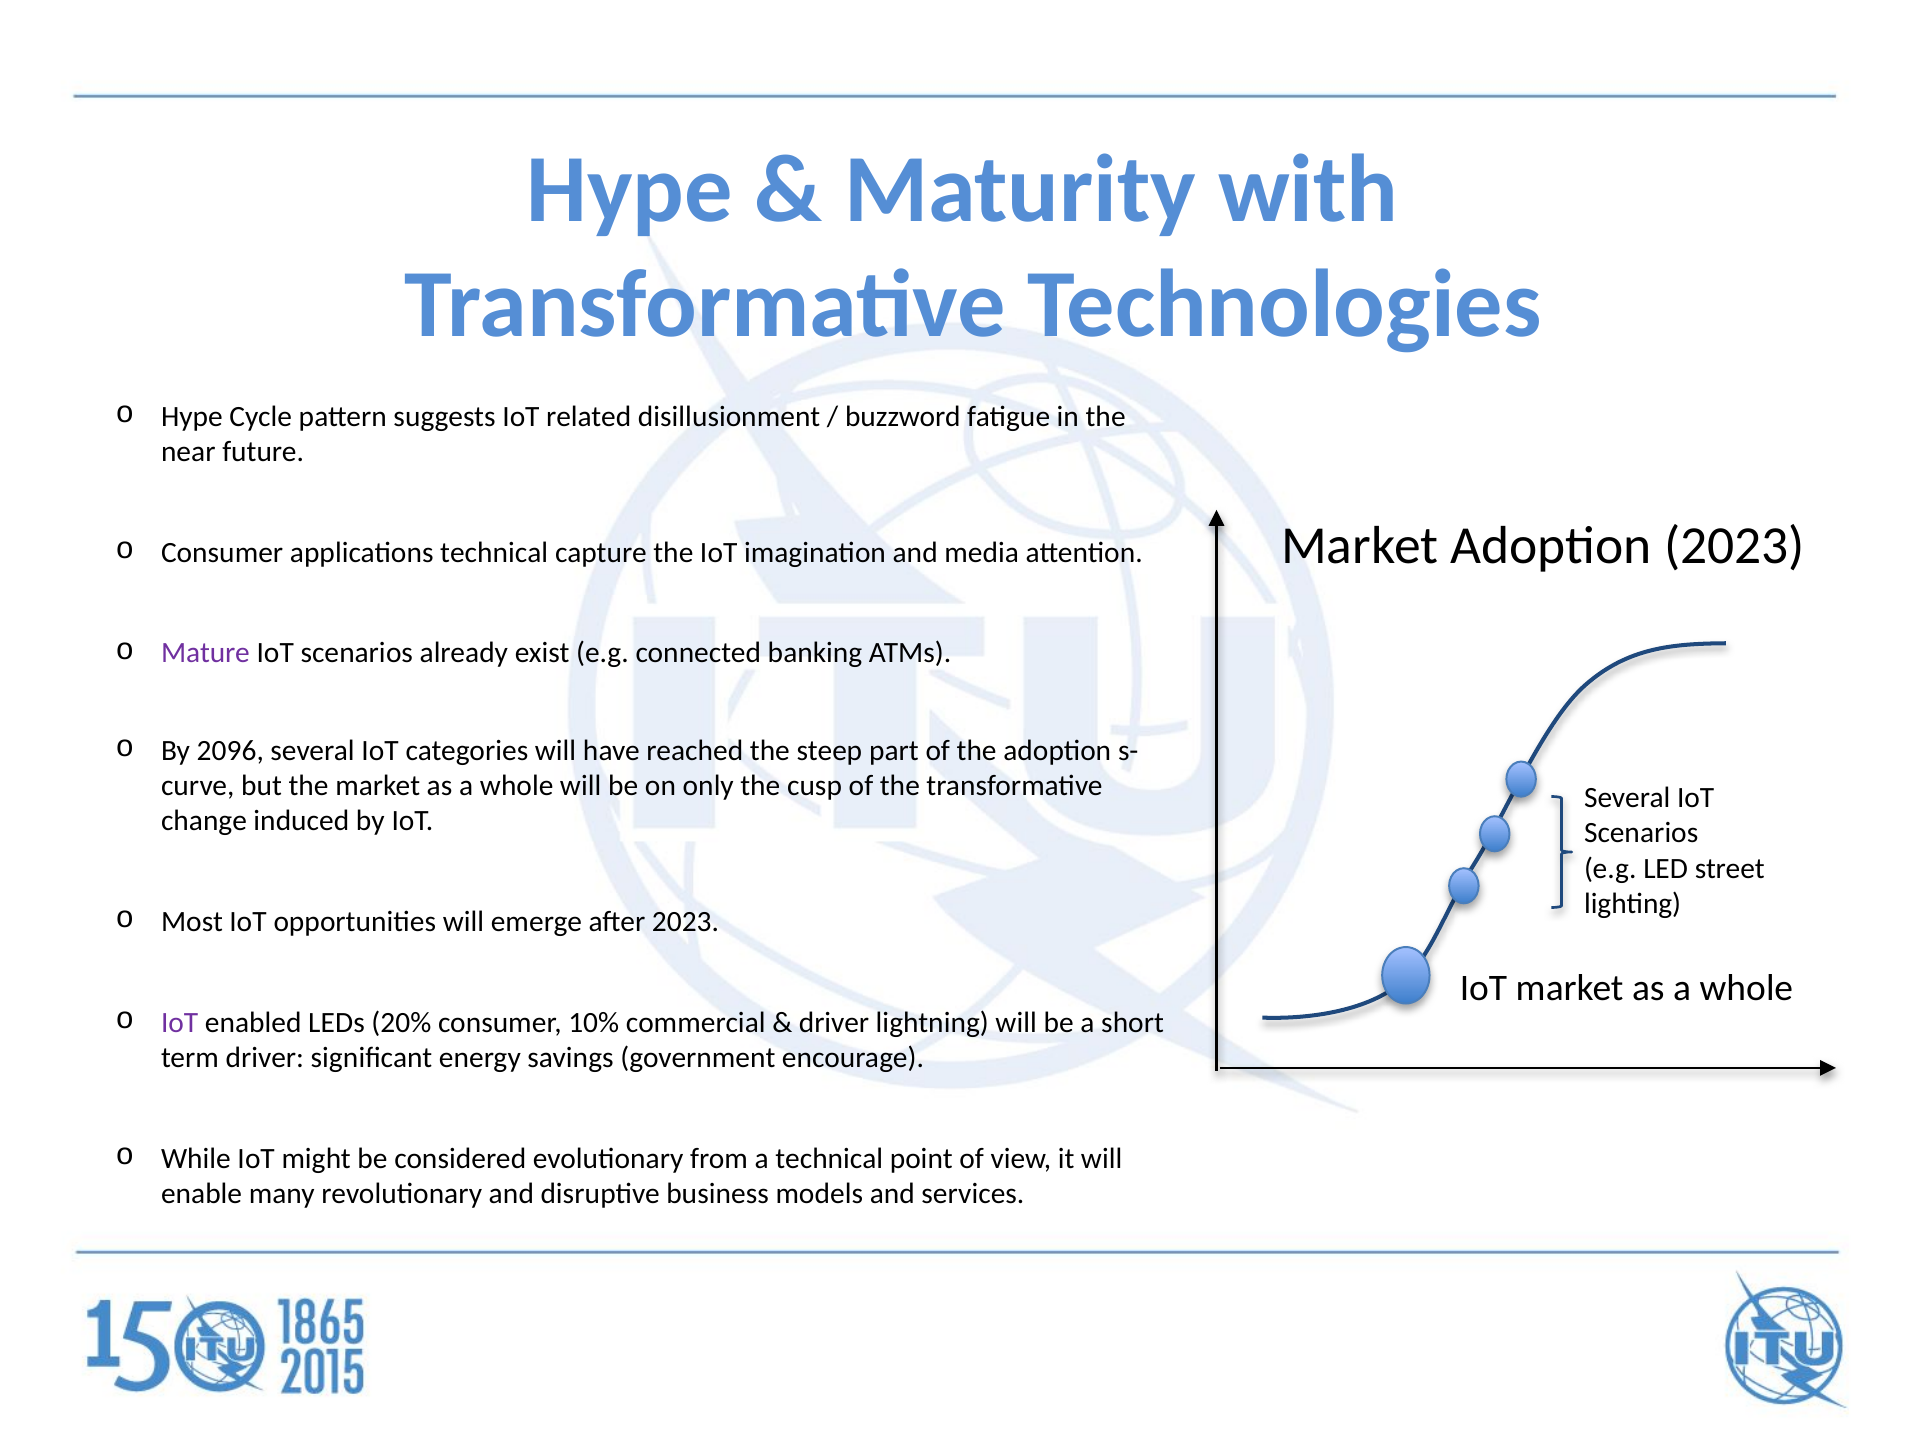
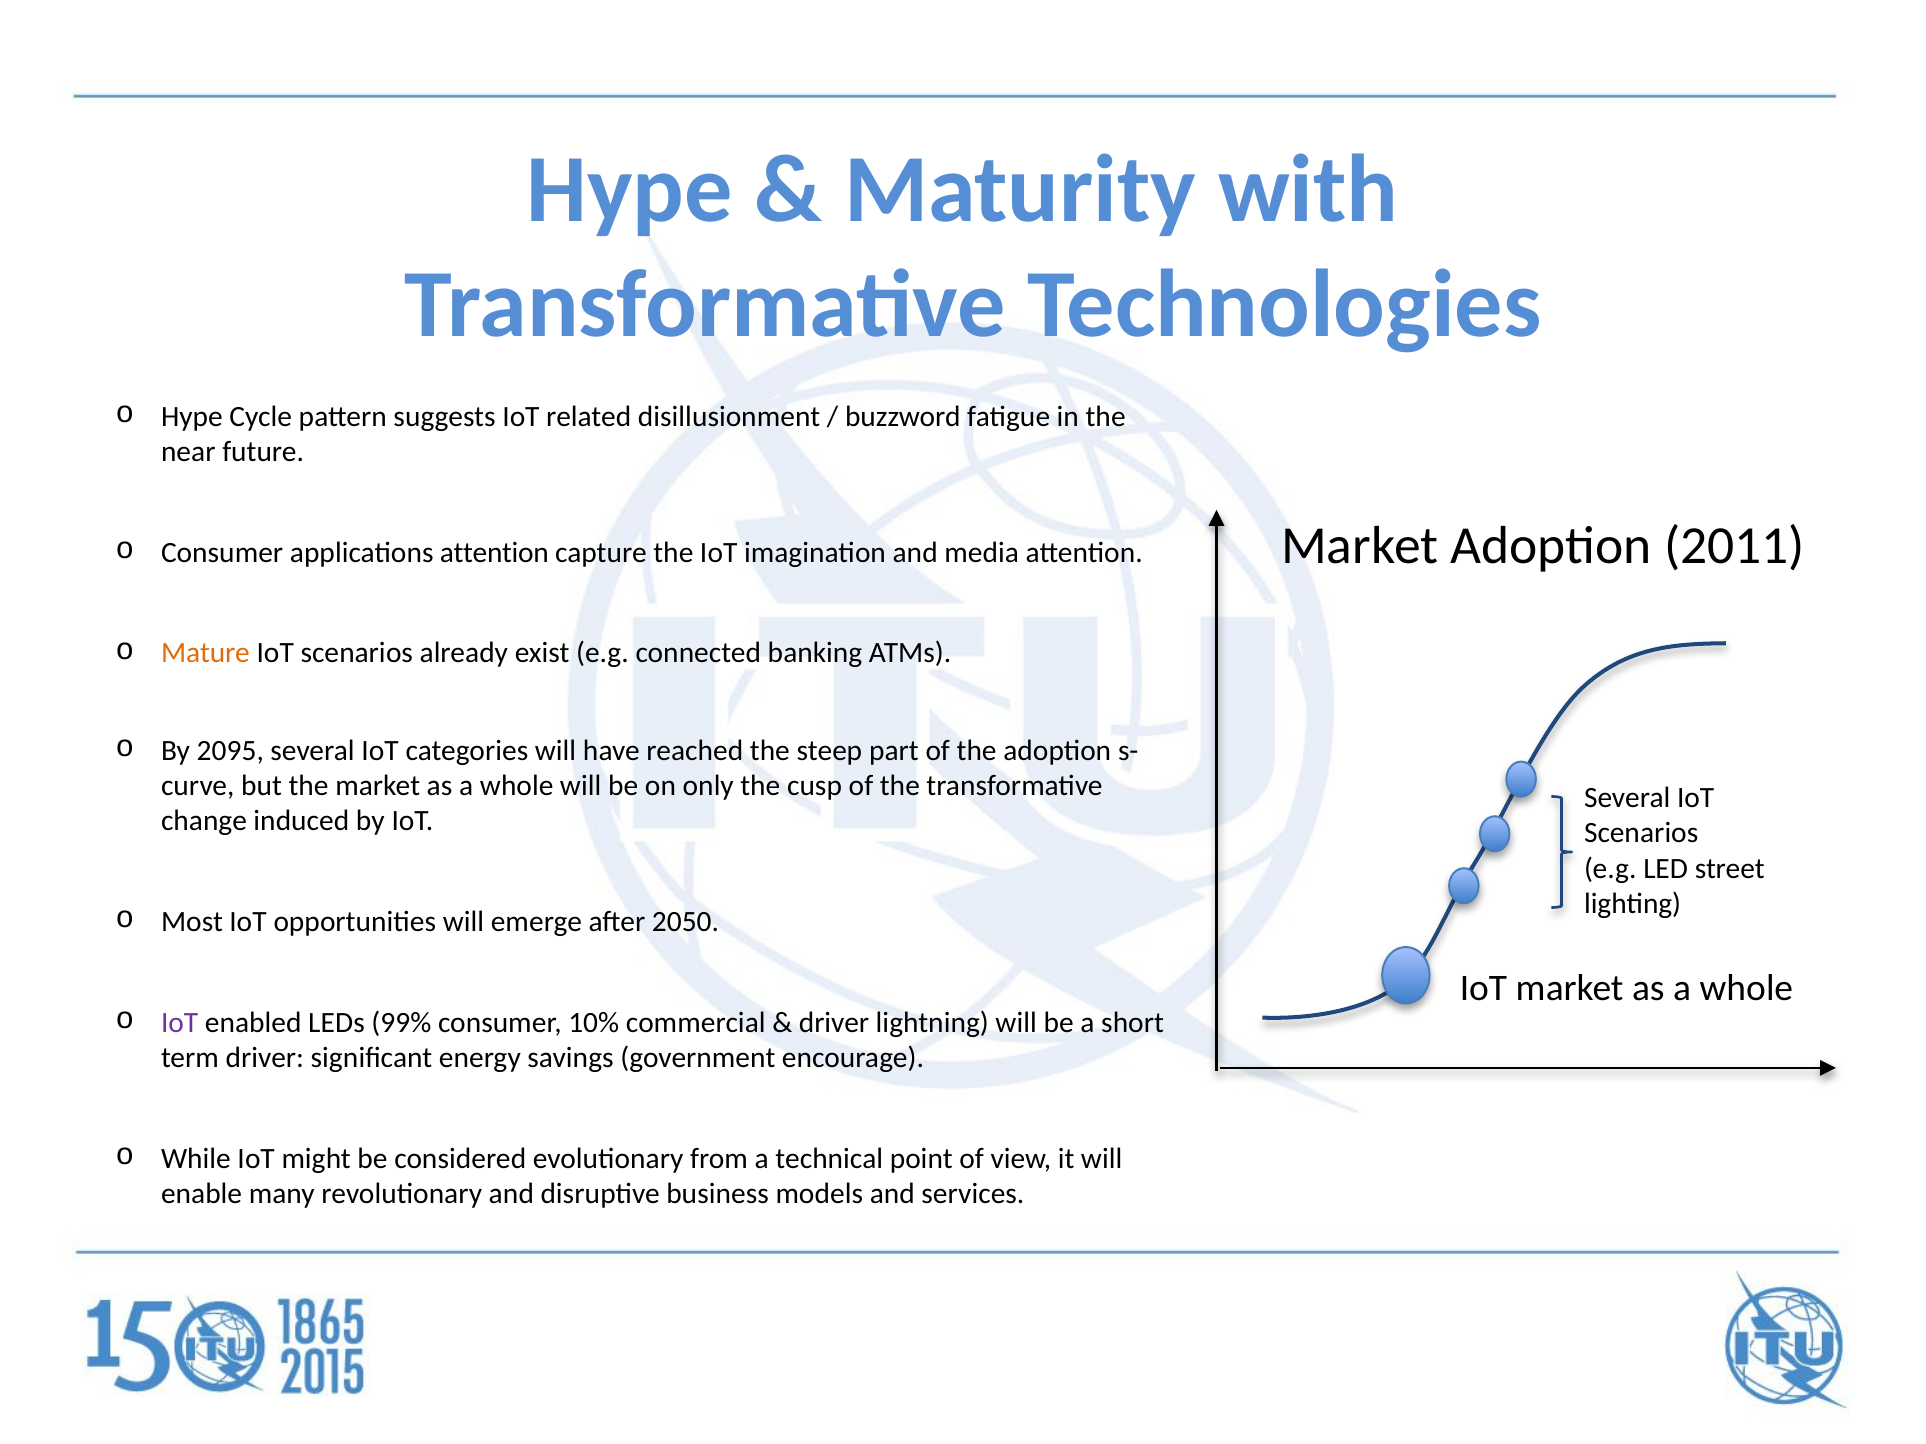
Adoption 2023: 2023 -> 2011
applications technical: technical -> attention
Mature colour: purple -> orange
2096: 2096 -> 2095
after 2023: 2023 -> 2050
20%: 20% -> 99%
